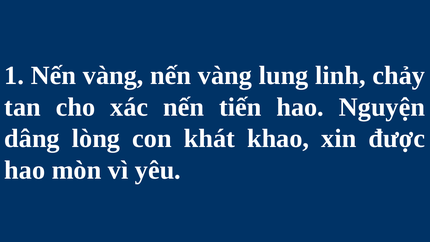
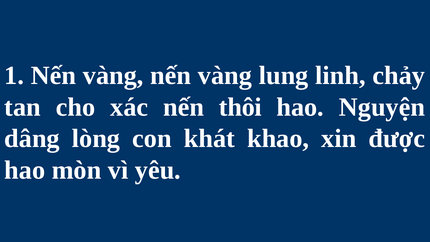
tiến: tiến -> thôi
